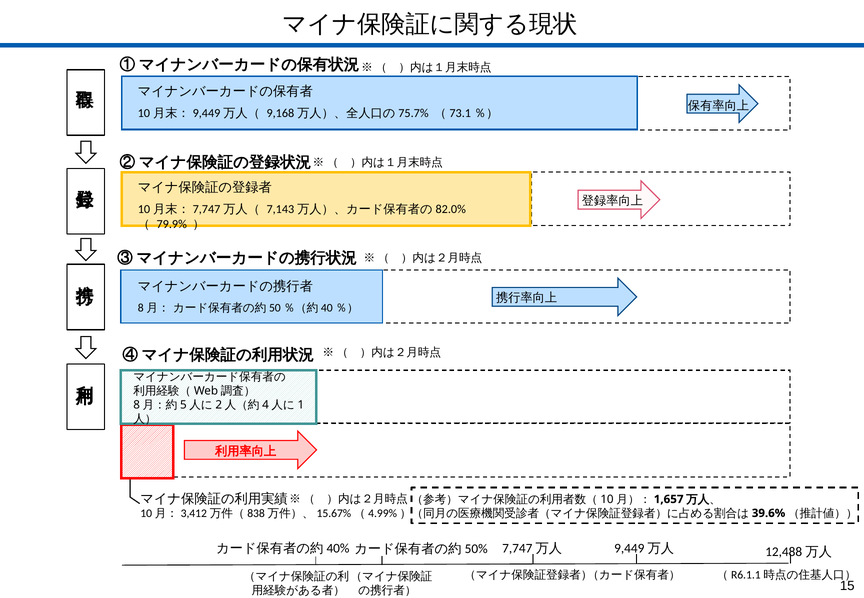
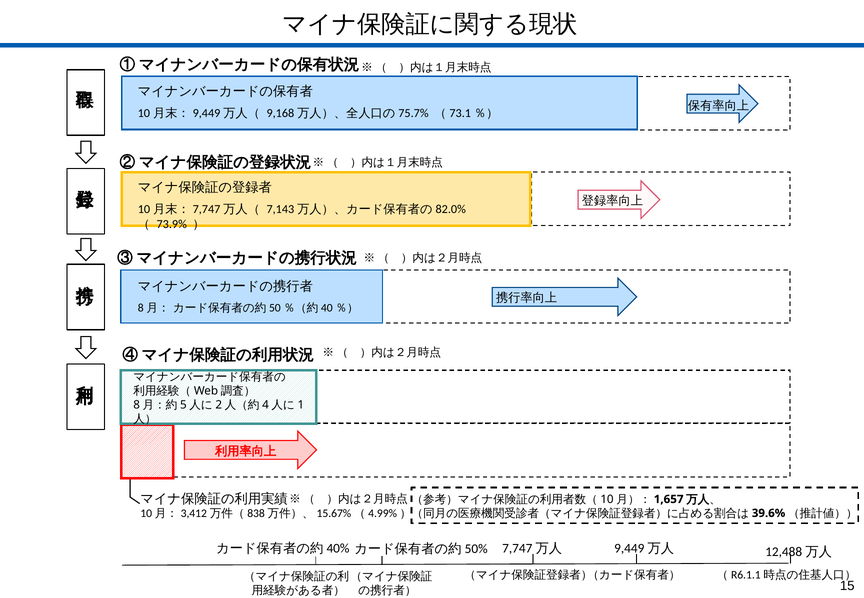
79.9%: 79.9% -> 73.9%
